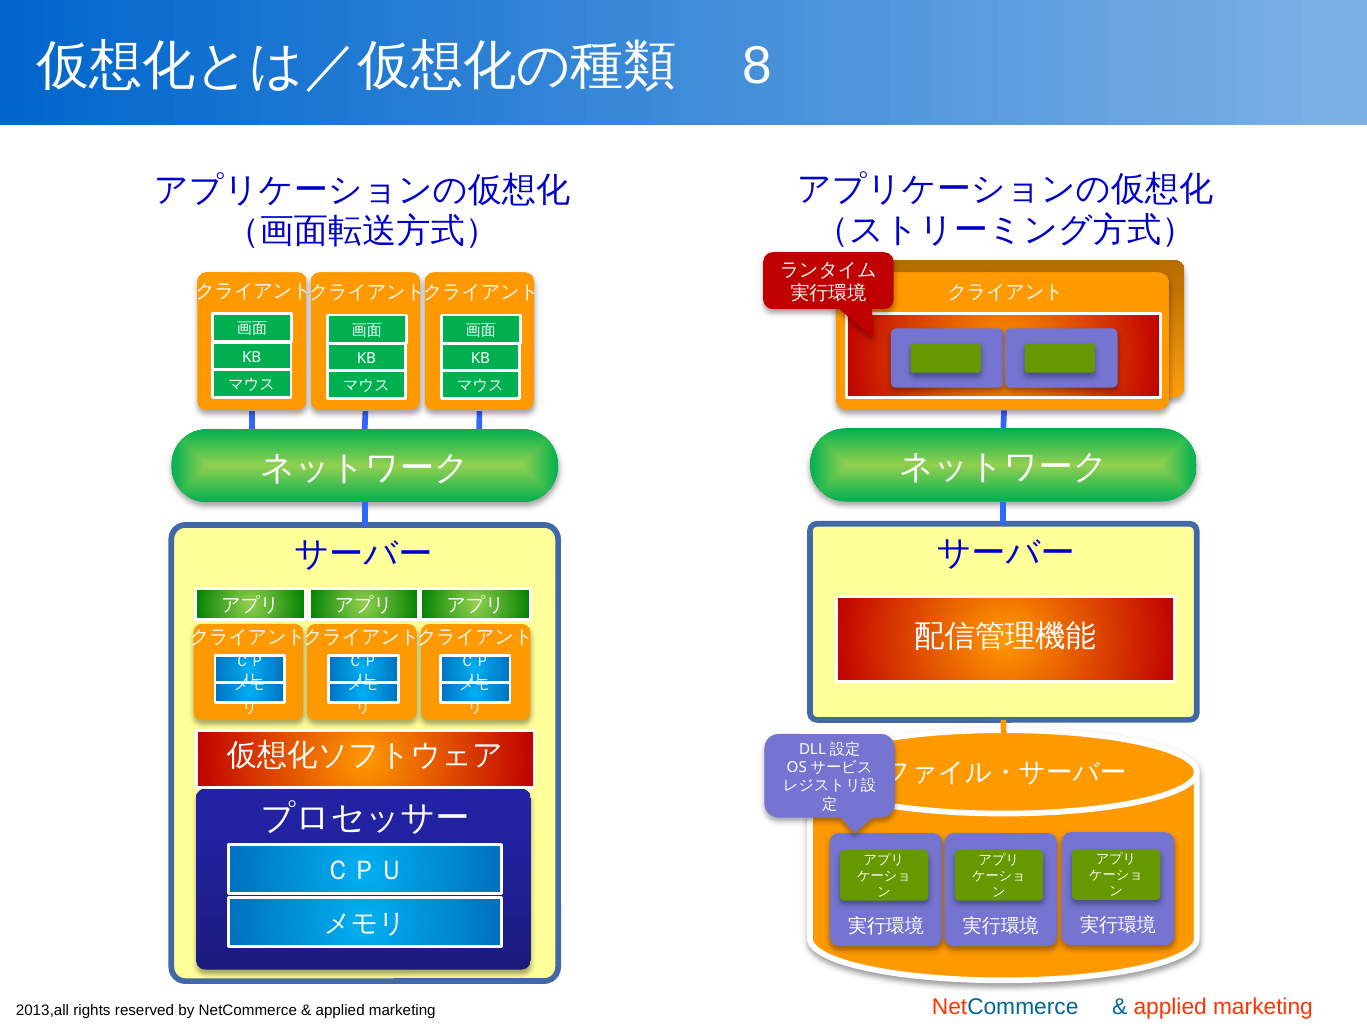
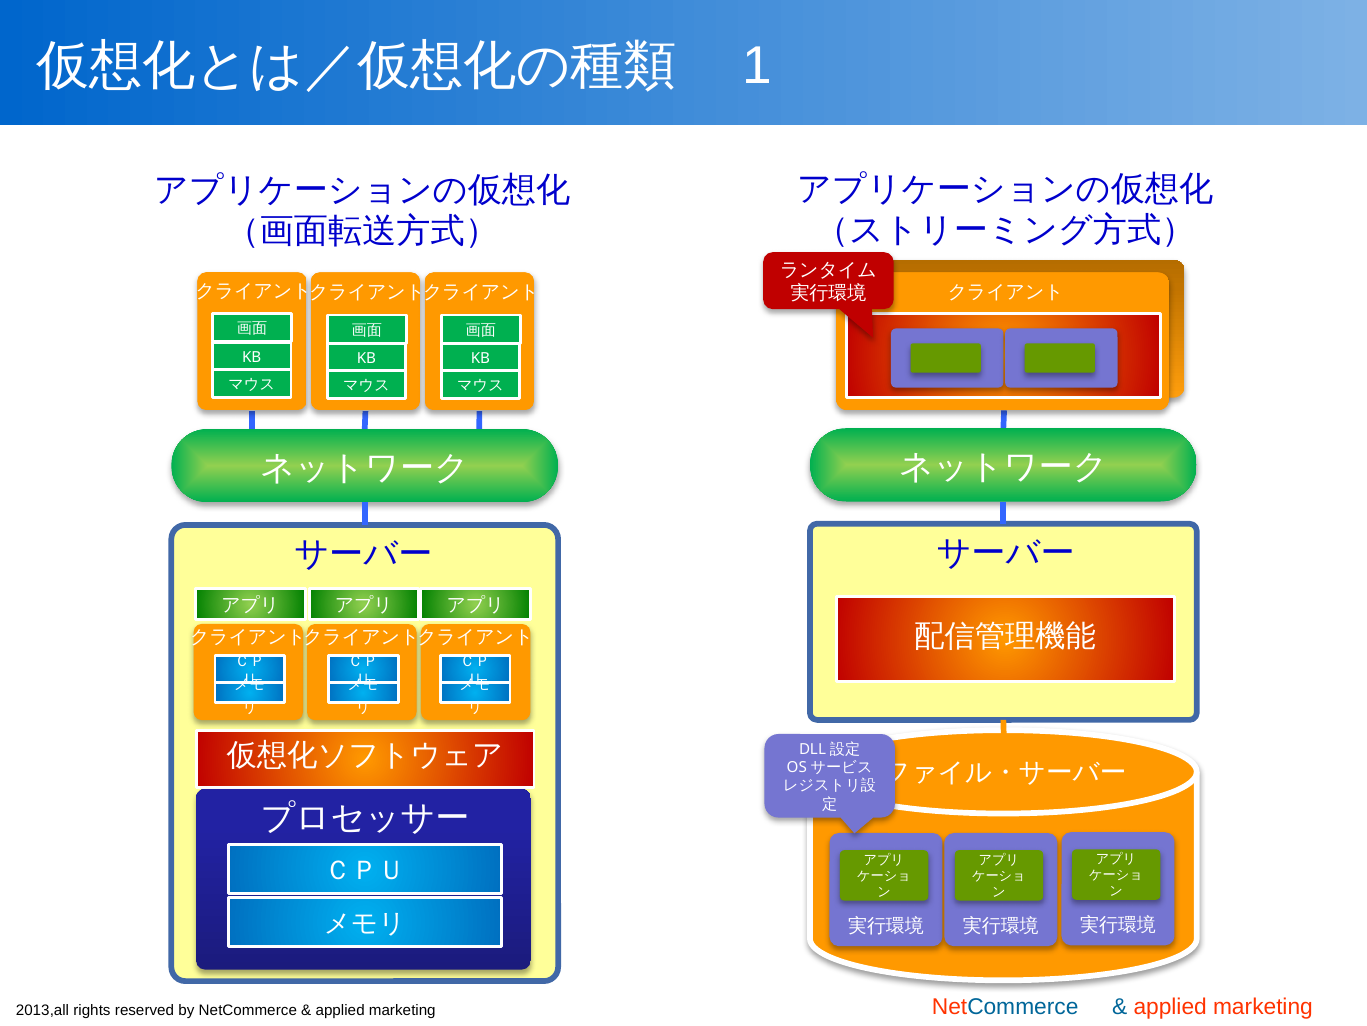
8: 8 -> 1
